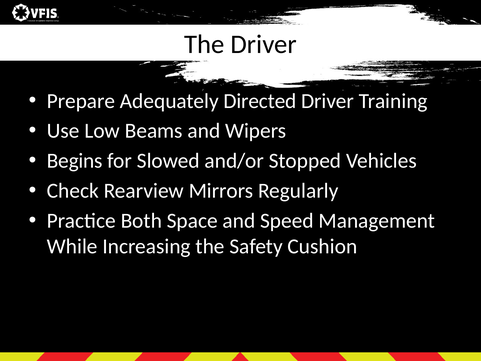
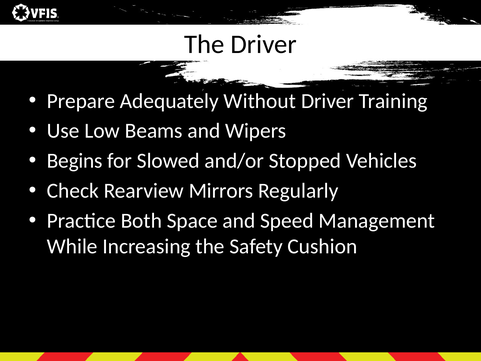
Directed: Directed -> Without
